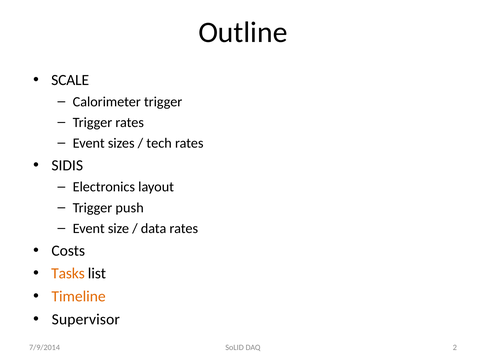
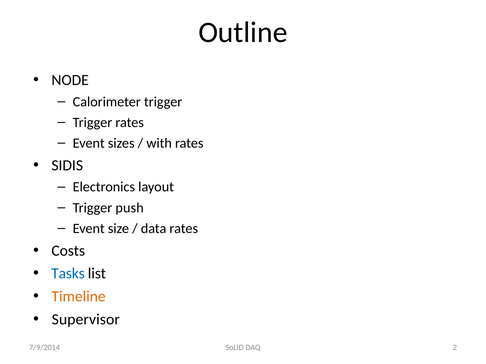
SCALE: SCALE -> NODE
tech: tech -> with
Tasks colour: orange -> blue
